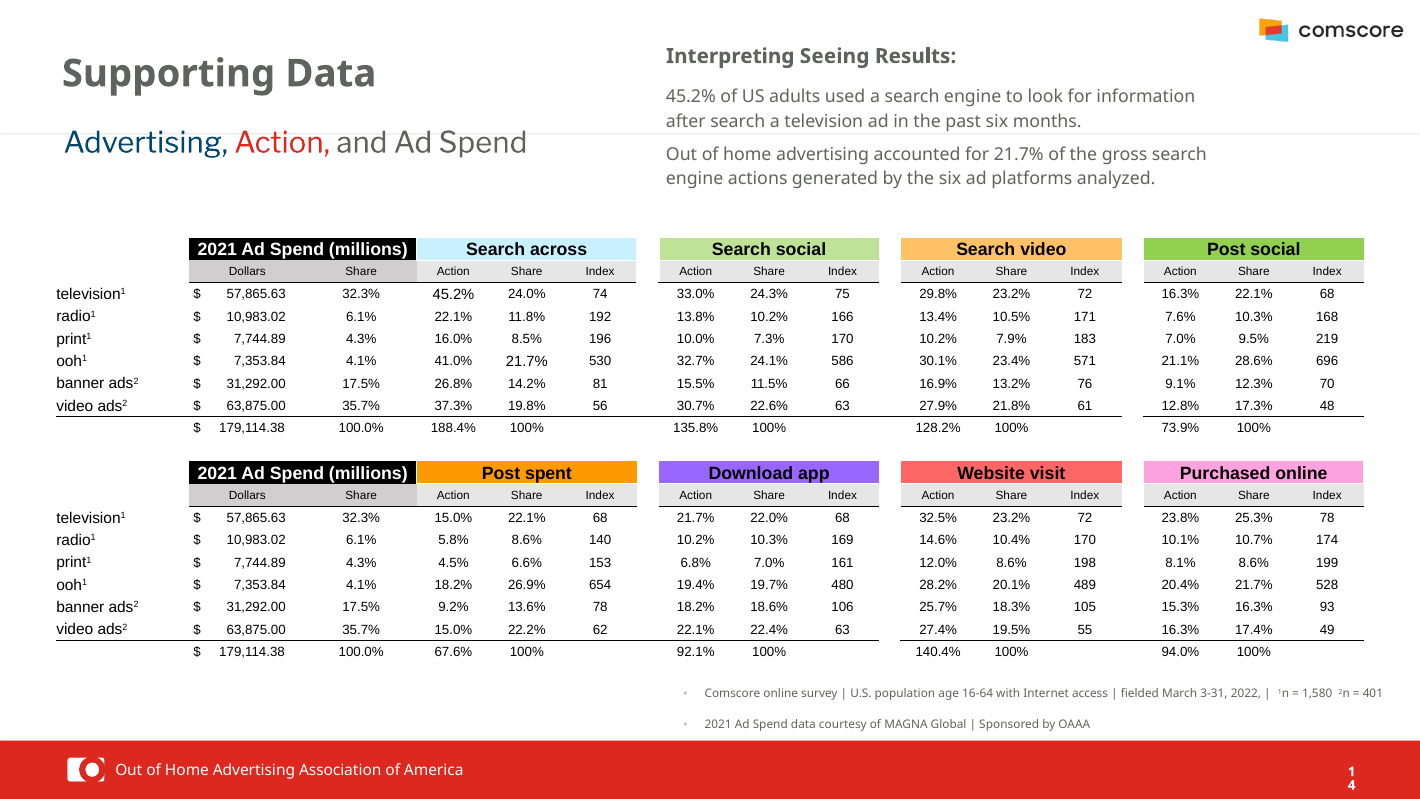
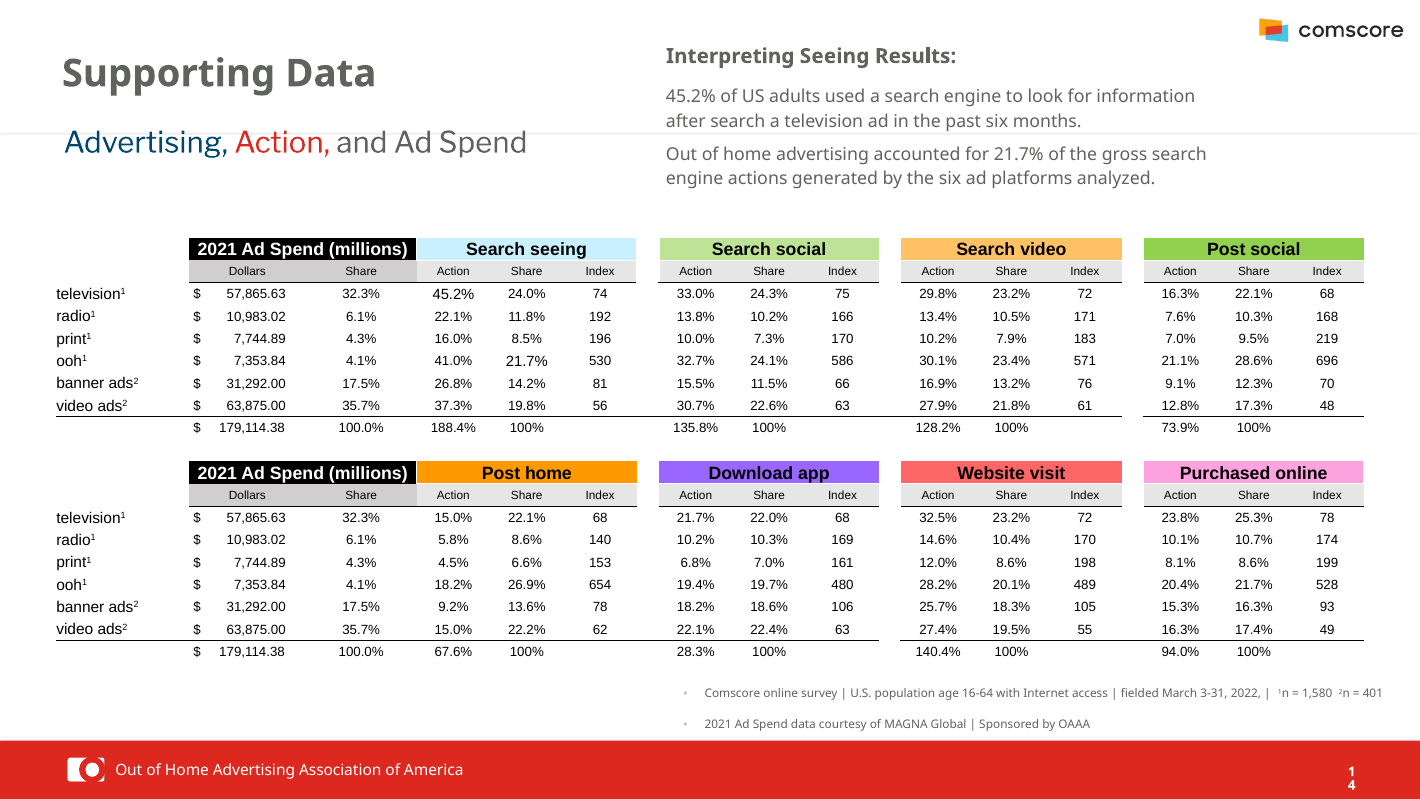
Search across: across -> seeing
Post spent: spent -> home
92.1%: 92.1% -> 28.3%
